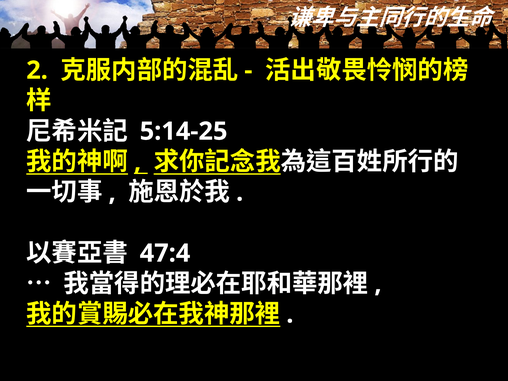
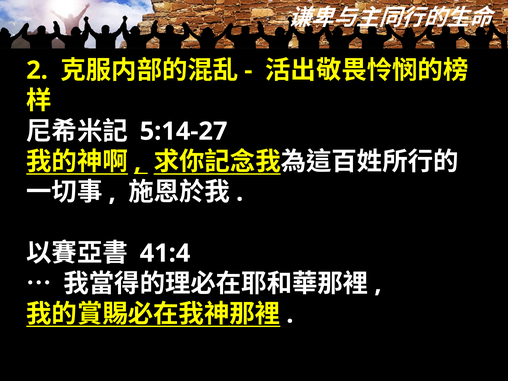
5:14-25: 5:14-25 -> 5:14-27
47:4: 47:4 -> 41:4
